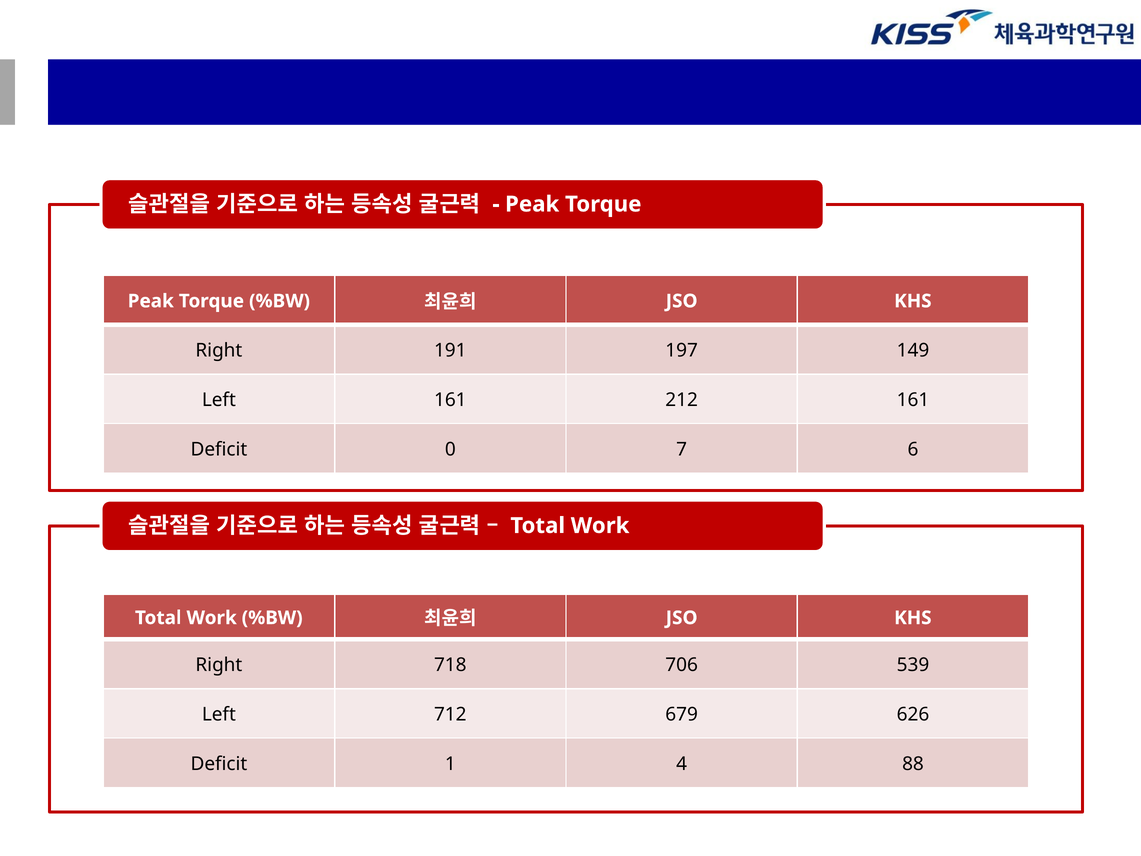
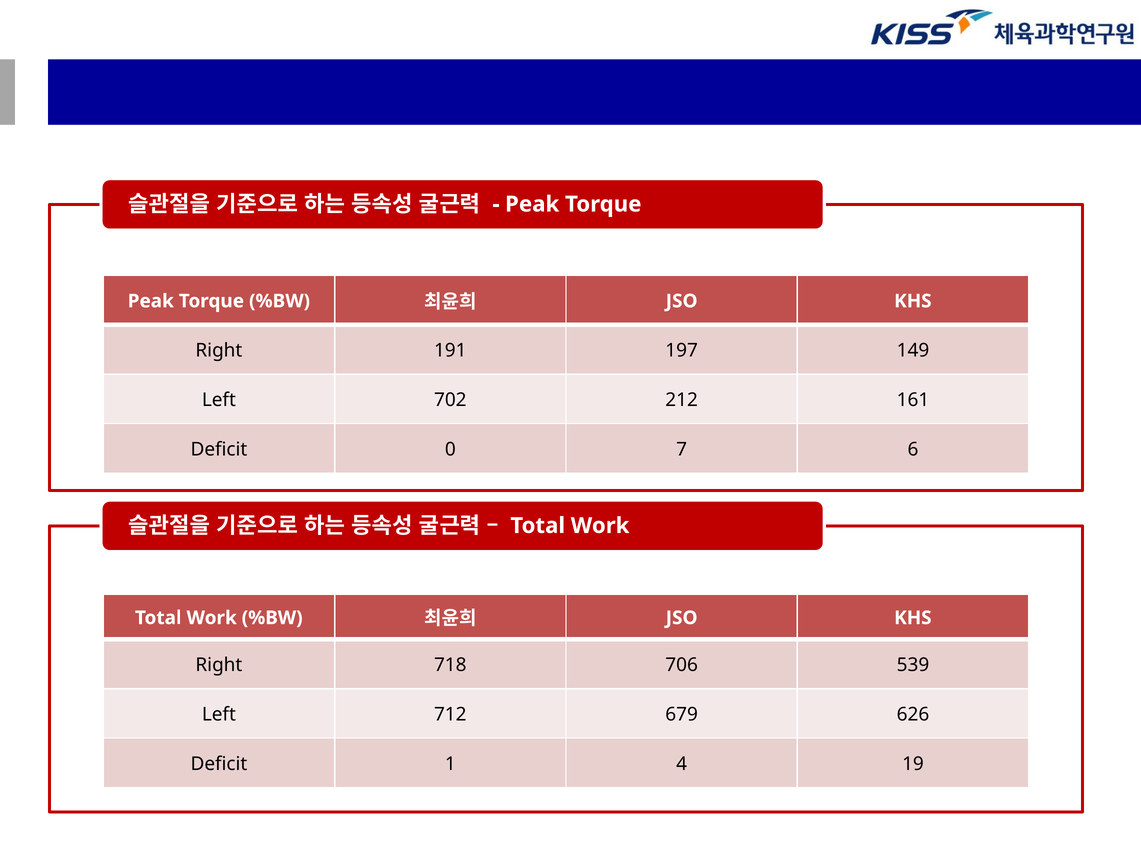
Left 161: 161 -> 702
88: 88 -> 19
